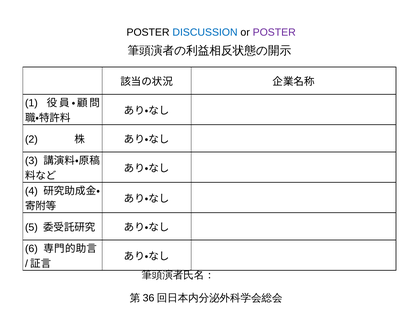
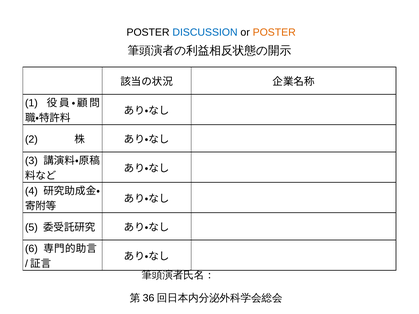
POSTER at (274, 33) colour: purple -> orange
